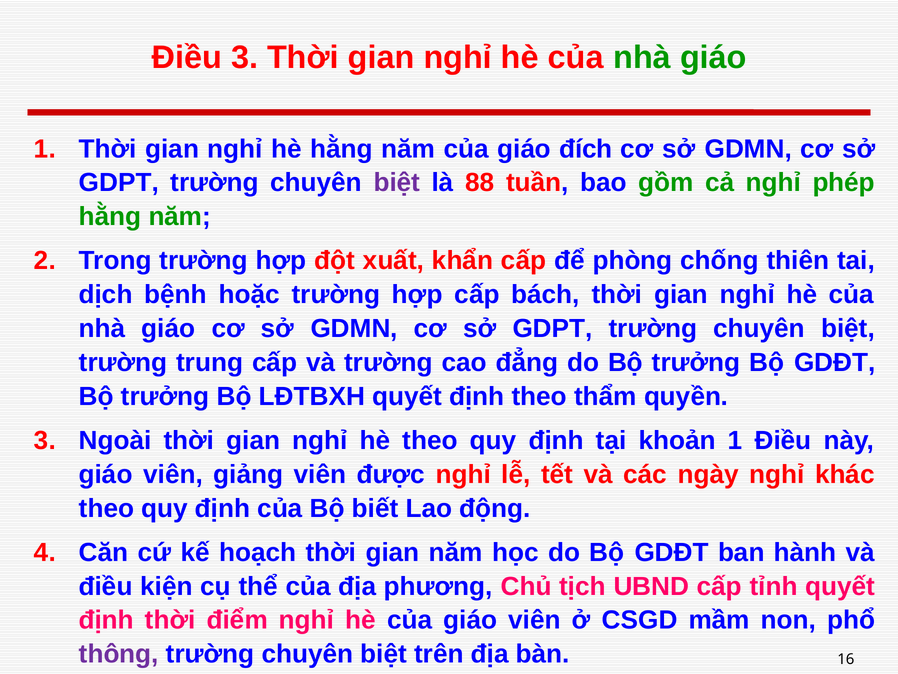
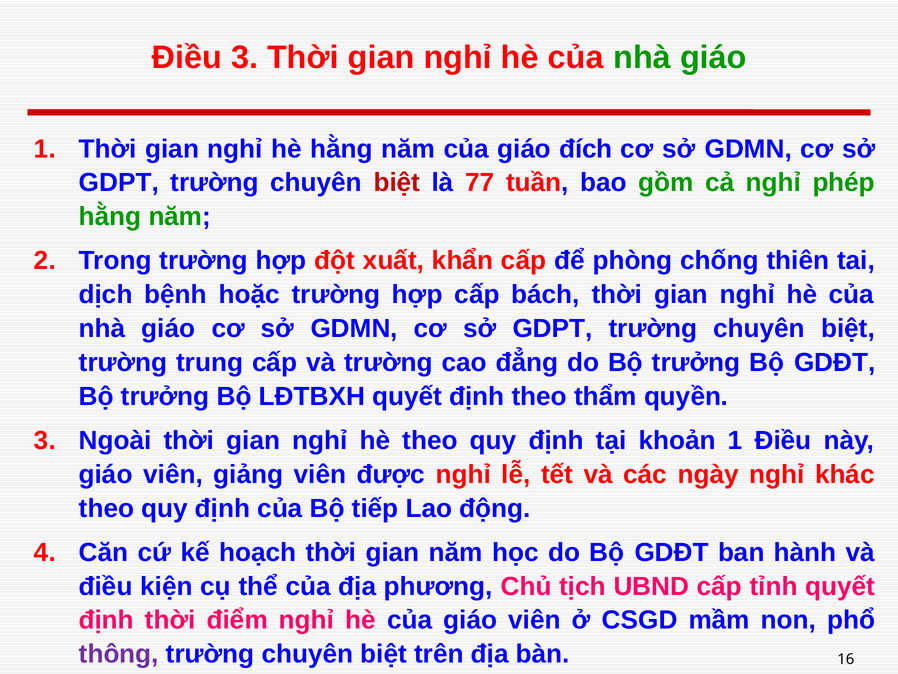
biệt at (397, 183) colour: purple -> red
88: 88 -> 77
biết: biết -> tiếp
